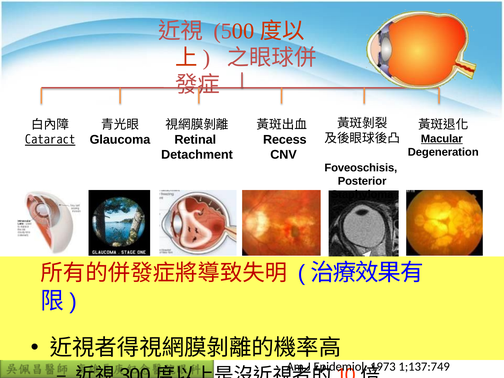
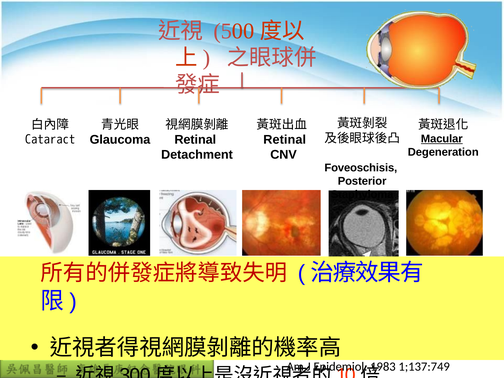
Recess at (285, 140): Recess -> Retinal
Cataract underline: present -> none
1973: 1973 -> 1983
